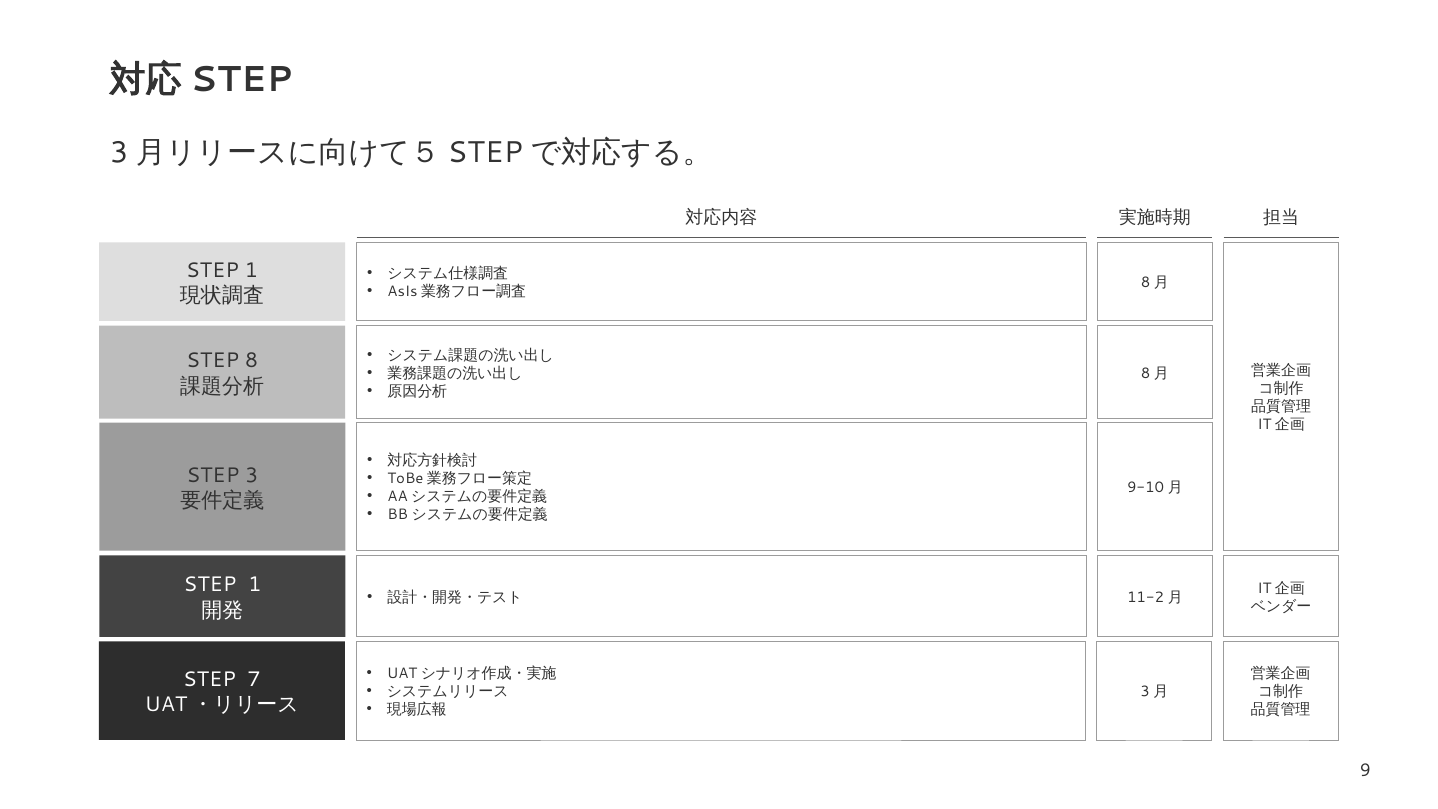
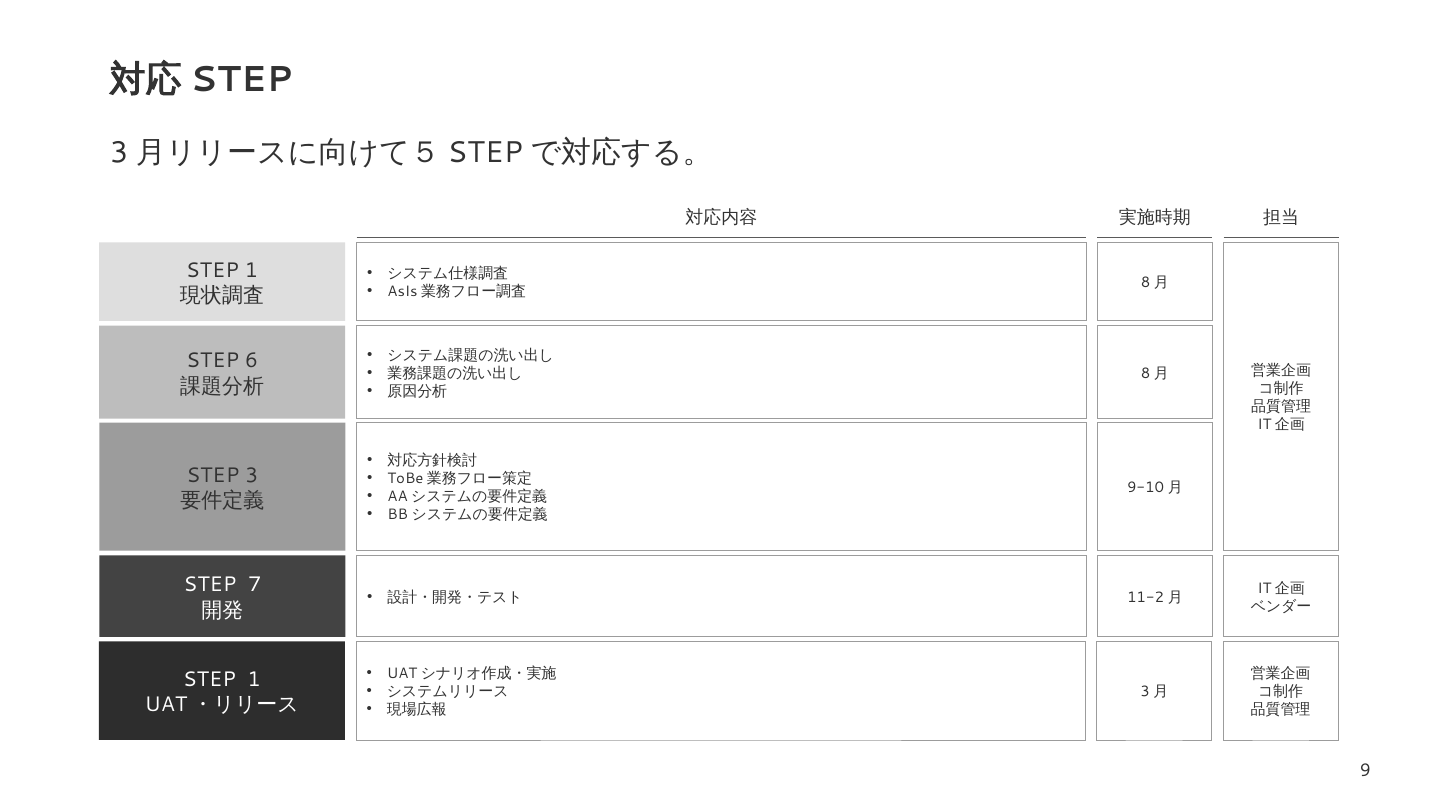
8: 8 -> 6
1 at (255, 585): 1 -> 7
7 at (254, 679): 7 -> 1
